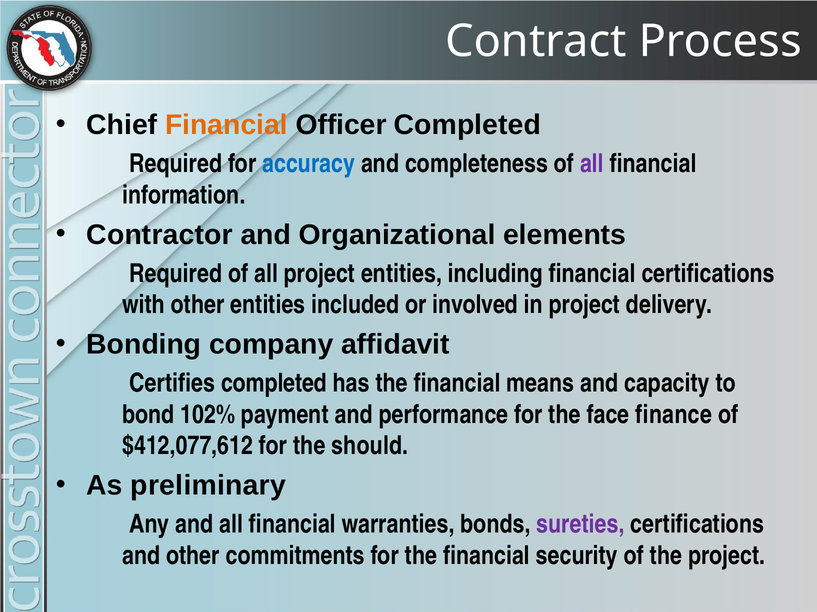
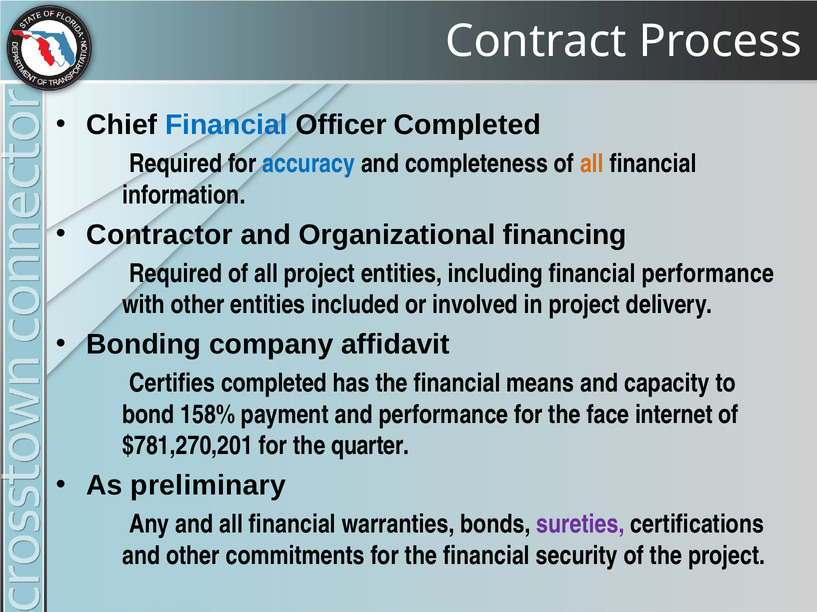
Financial at (226, 125) colour: orange -> blue
all at (592, 164) colour: purple -> orange
elements: elements -> financing
financial certifications: certifications -> performance
102%: 102% -> 158%
finance: finance -> internet
$412,077,612: $412,077,612 -> $781,270,201
should: should -> quarter
